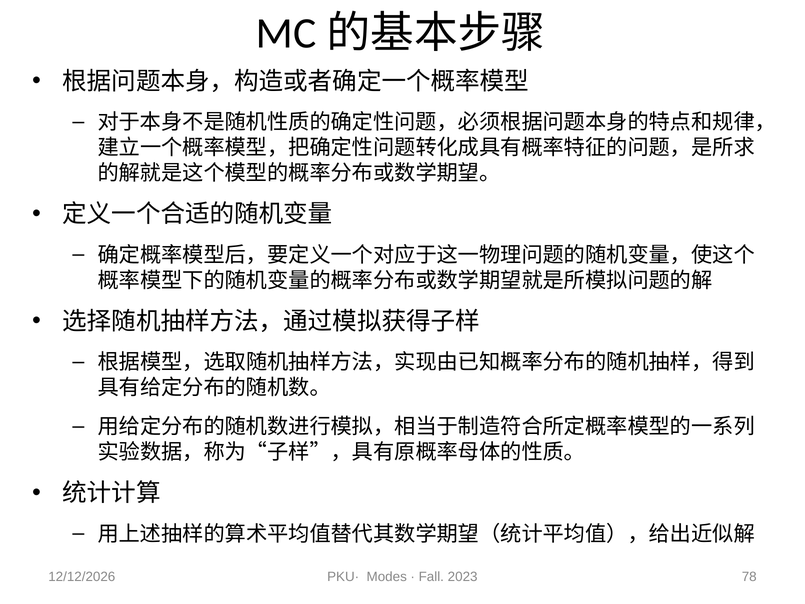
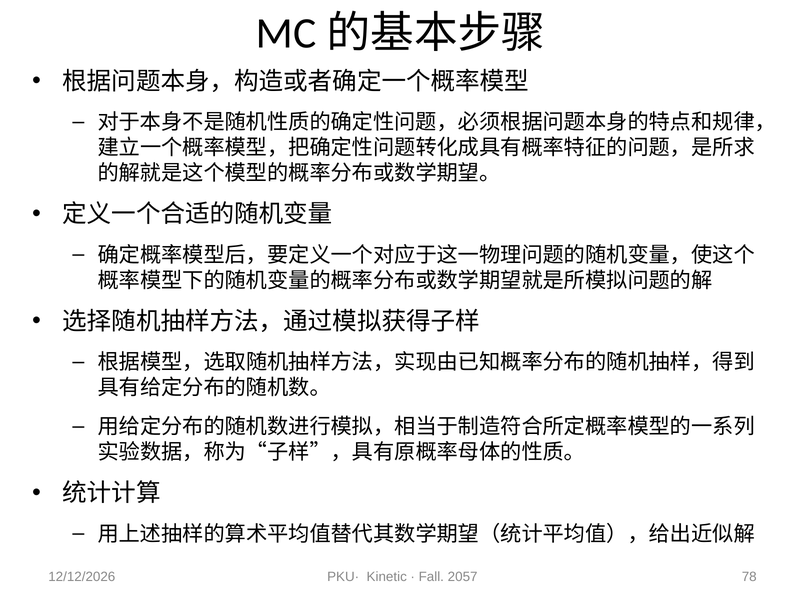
Modes: Modes -> Kinetic
2023: 2023 -> 2057
